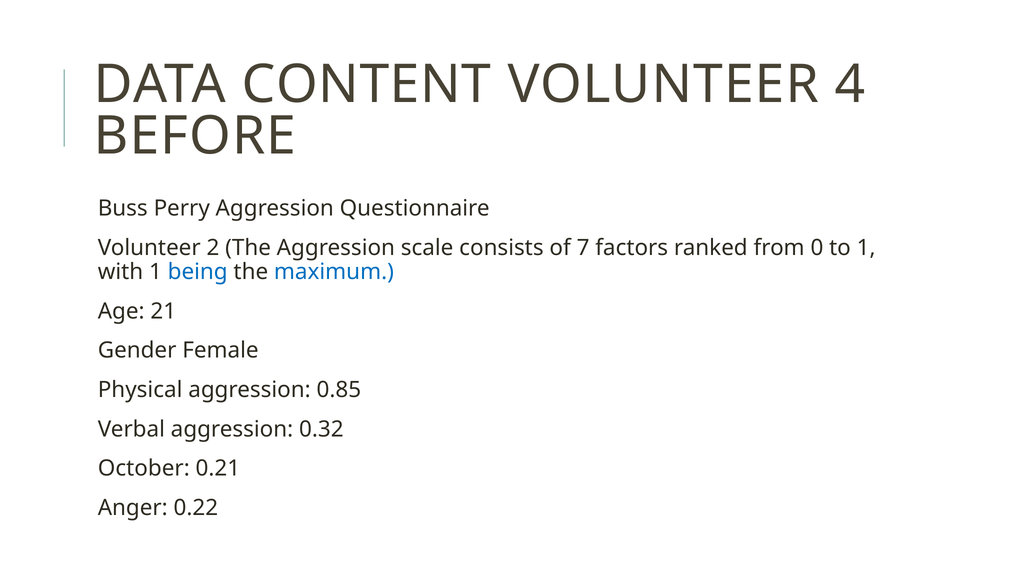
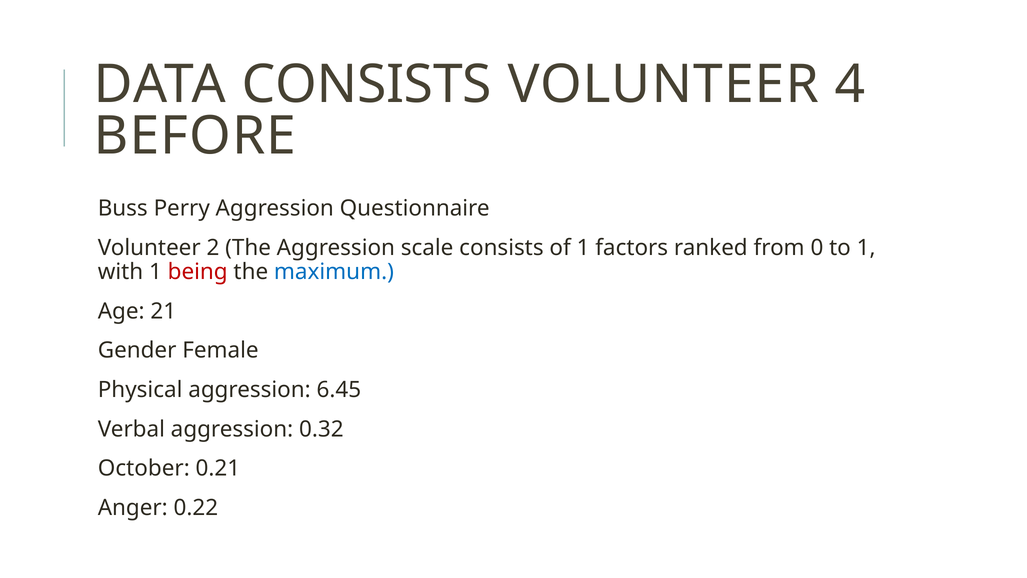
DATA CONTENT: CONTENT -> CONSISTS
of 7: 7 -> 1
being colour: blue -> red
0.85: 0.85 -> 6.45
